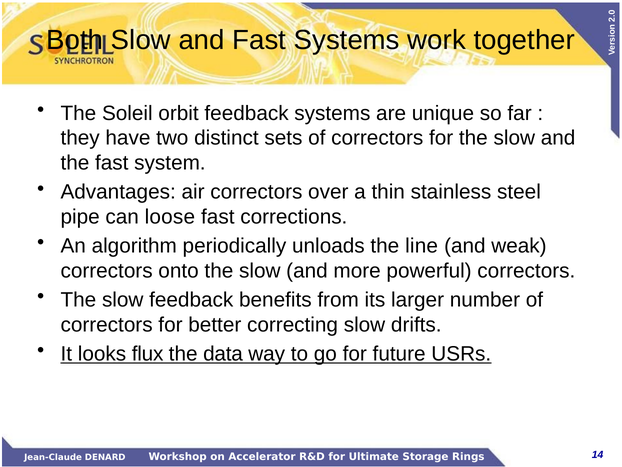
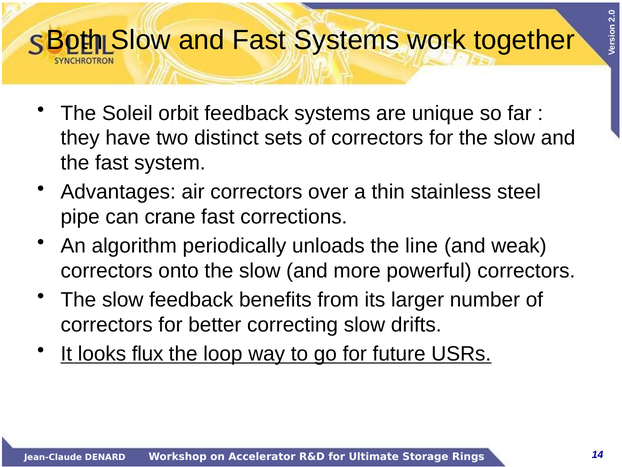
loose: loose -> crane
data: data -> loop
